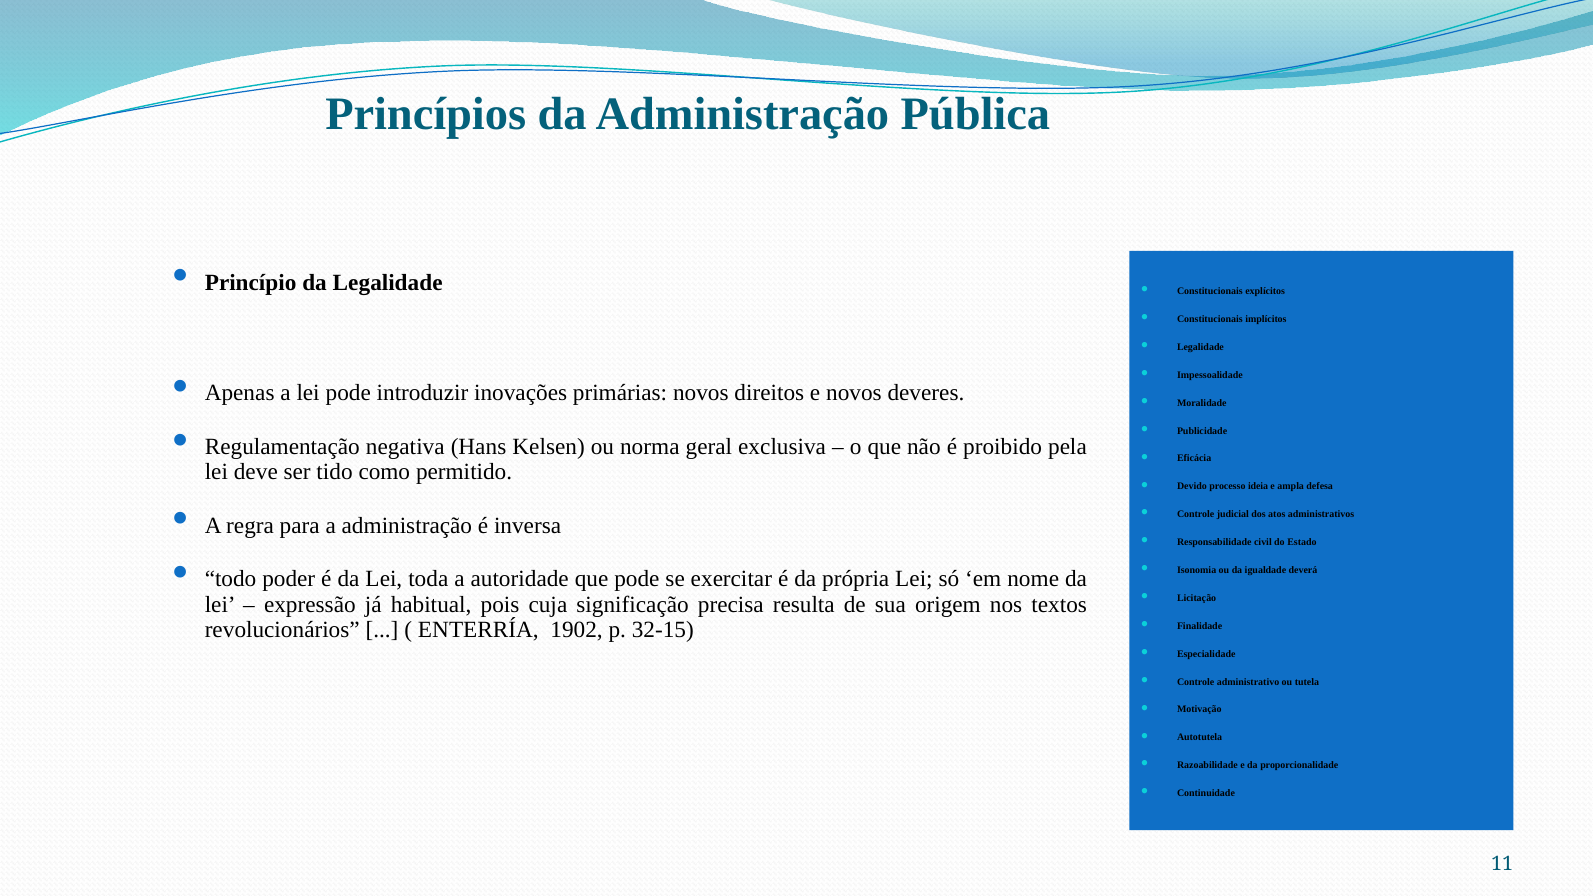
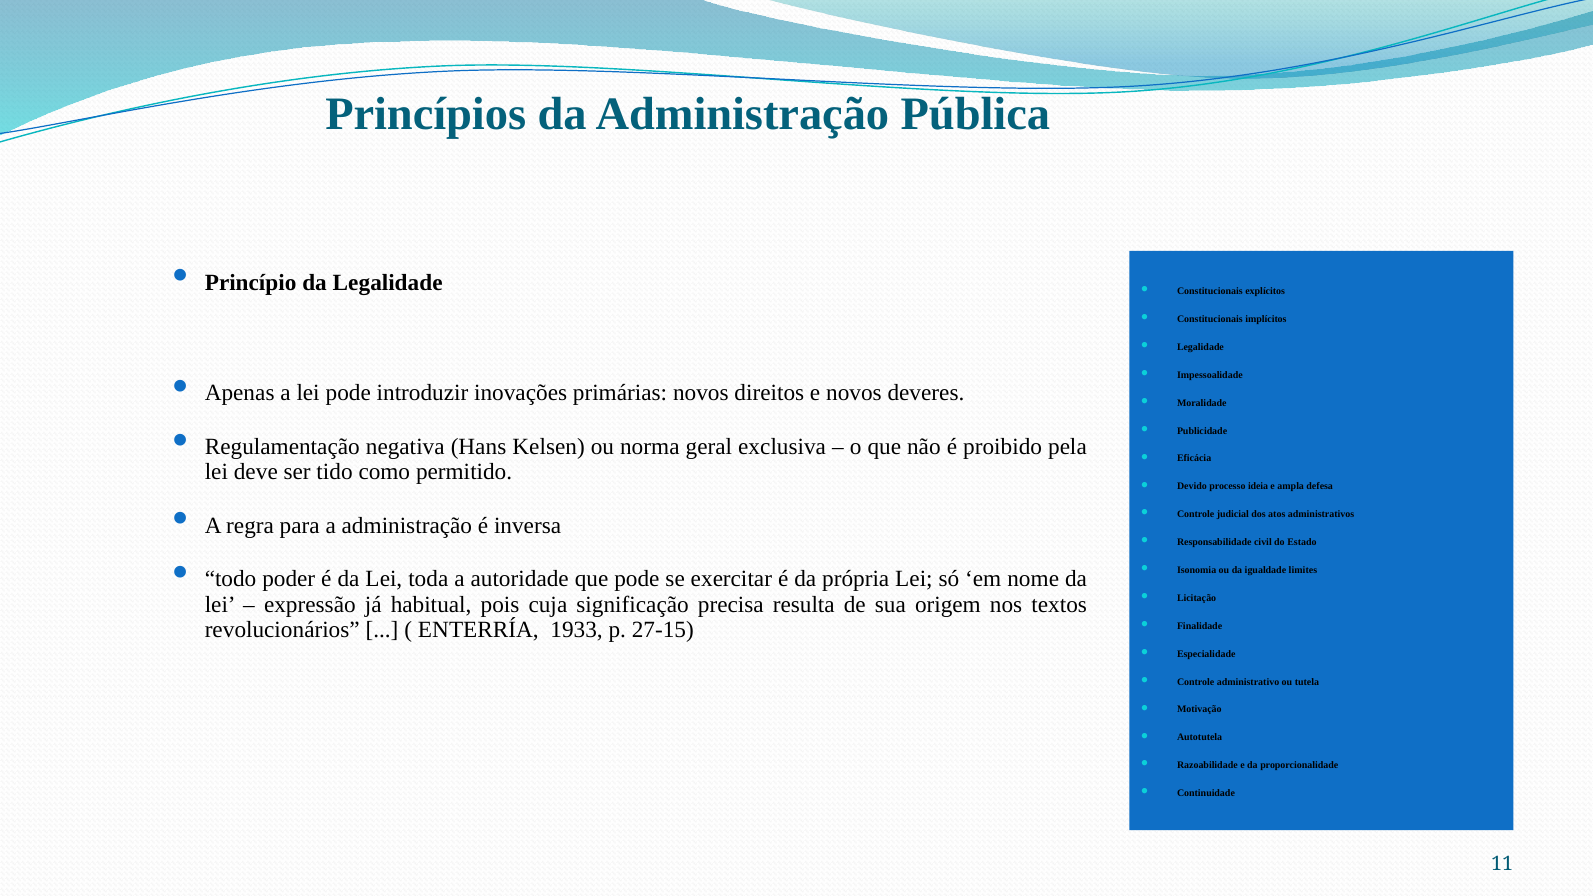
deverá: deverá -> limites
1902: 1902 -> 1933
32-15: 32-15 -> 27-15
